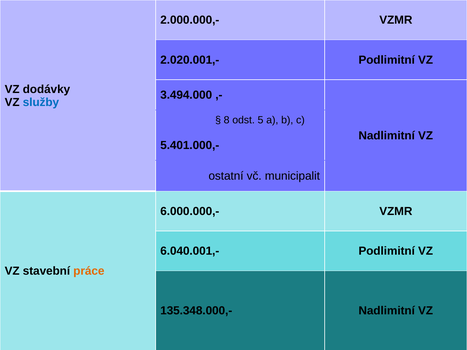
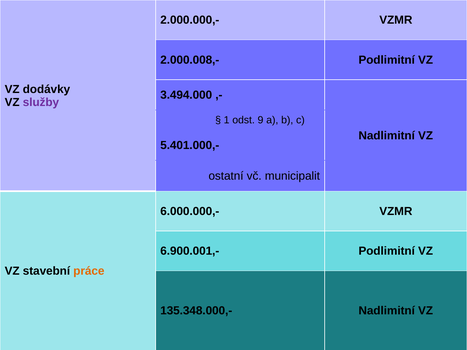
2.020.001,-: 2.020.001,- -> 2.000.008,-
služby colour: blue -> purple
8: 8 -> 1
5: 5 -> 9
6.040.001,-: 6.040.001,- -> 6.900.001,-
